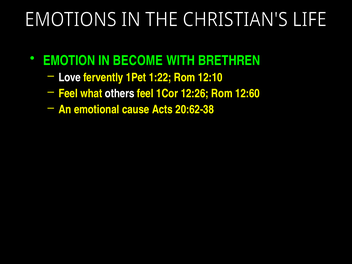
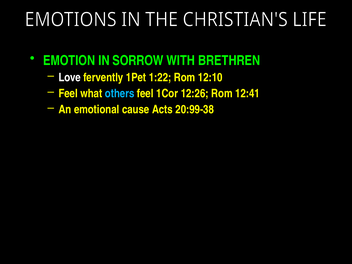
BECOME: BECOME -> SORROW
others colour: white -> light blue
12:60: 12:60 -> 12:41
20:62-38: 20:62-38 -> 20:99-38
